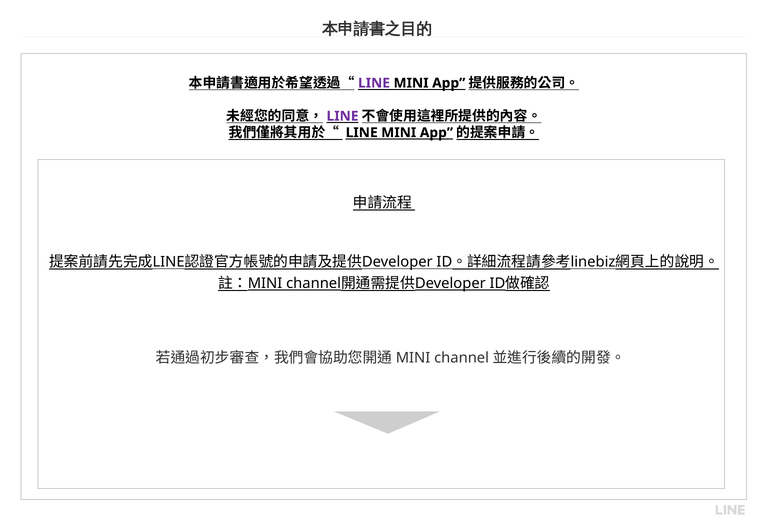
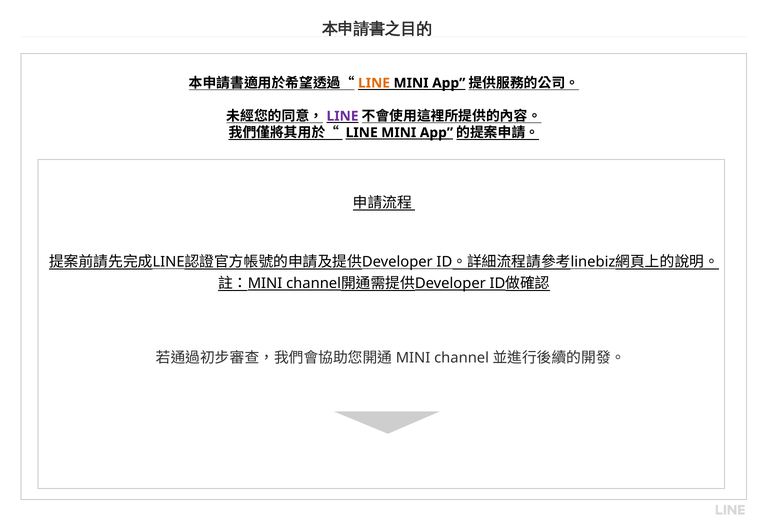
LINE at (374, 83) colour: purple -> orange
